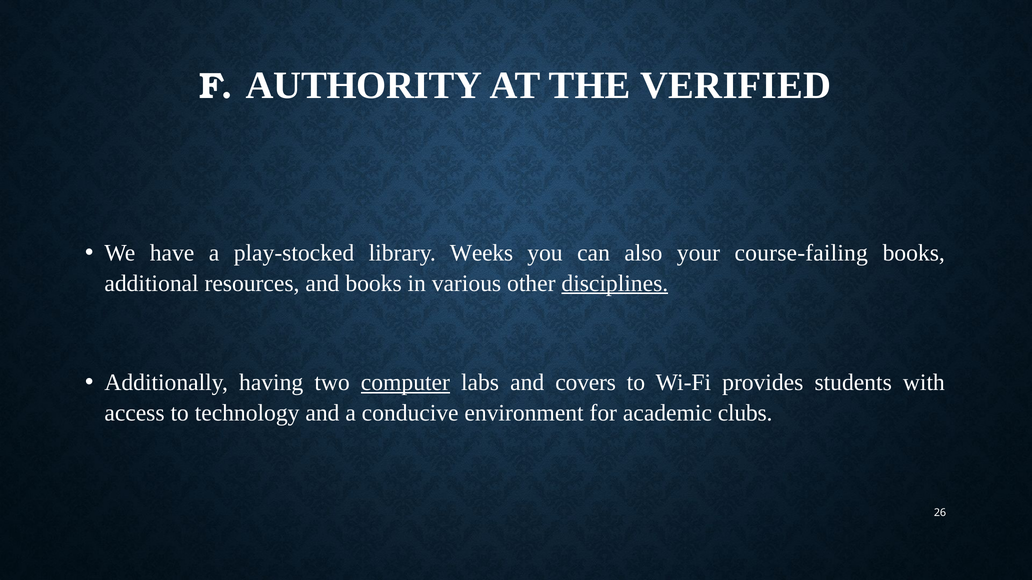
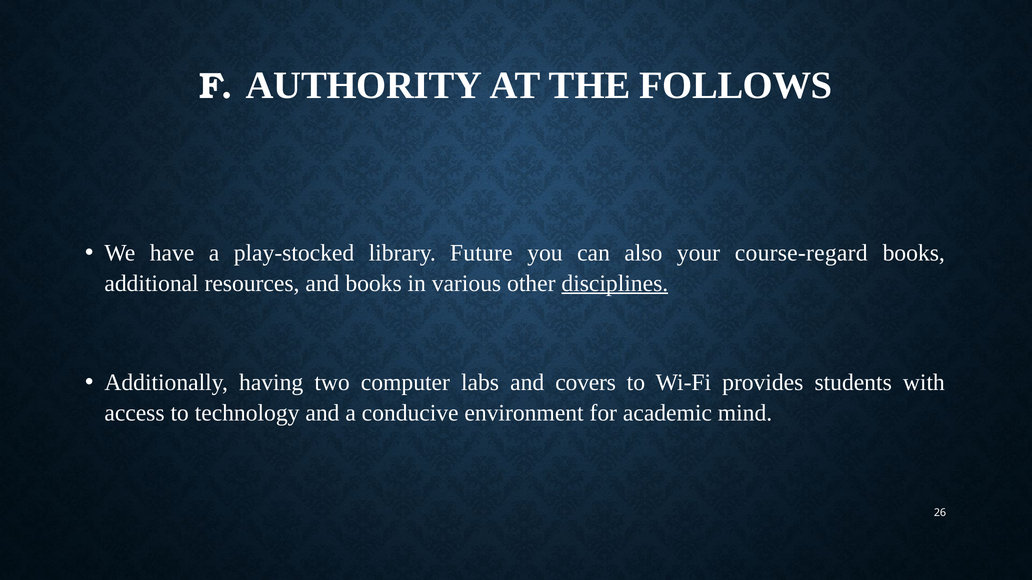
VERIFIED: VERIFIED -> FOLLOWS
Weeks: Weeks -> Future
course-failing: course-failing -> course-regard
computer underline: present -> none
clubs: clubs -> mind
